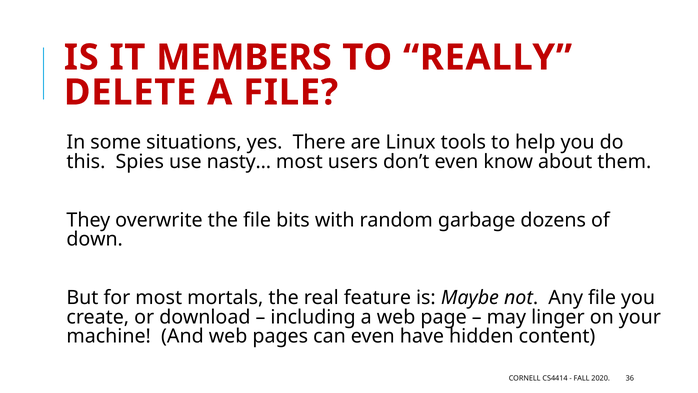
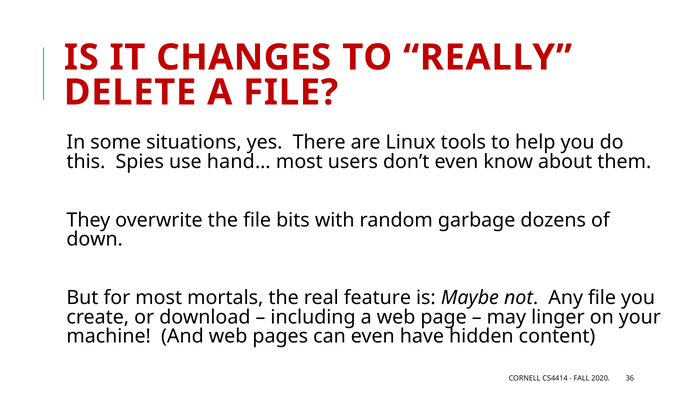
MEMBERS: MEMBERS -> CHANGES
nasty…: nasty… -> hand…
